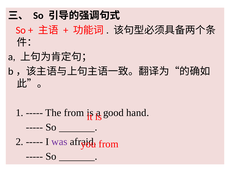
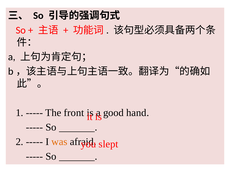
The from: from -> front
was colour: purple -> orange
from at (109, 144): from -> slept
